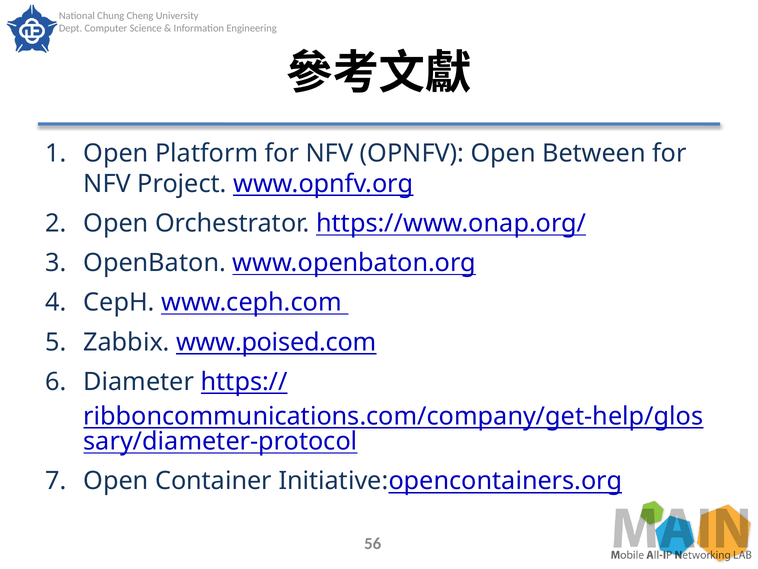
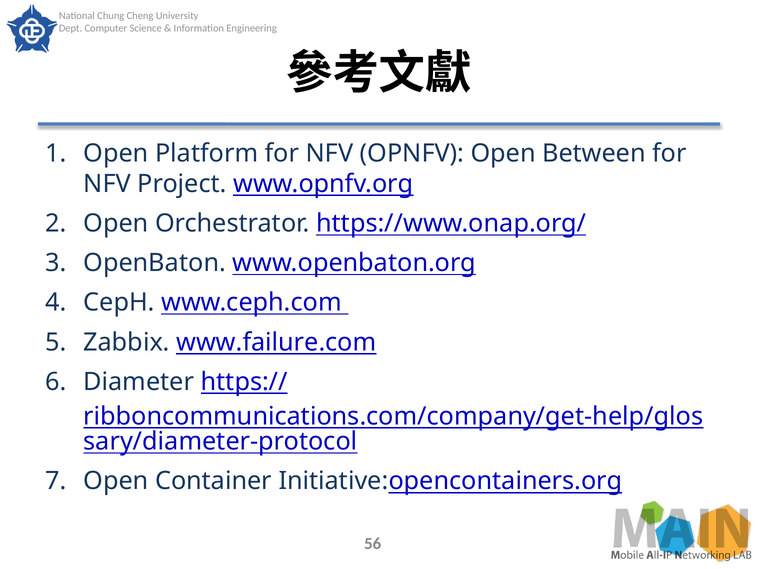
www.poised.com: www.poised.com -> www.failure.com
